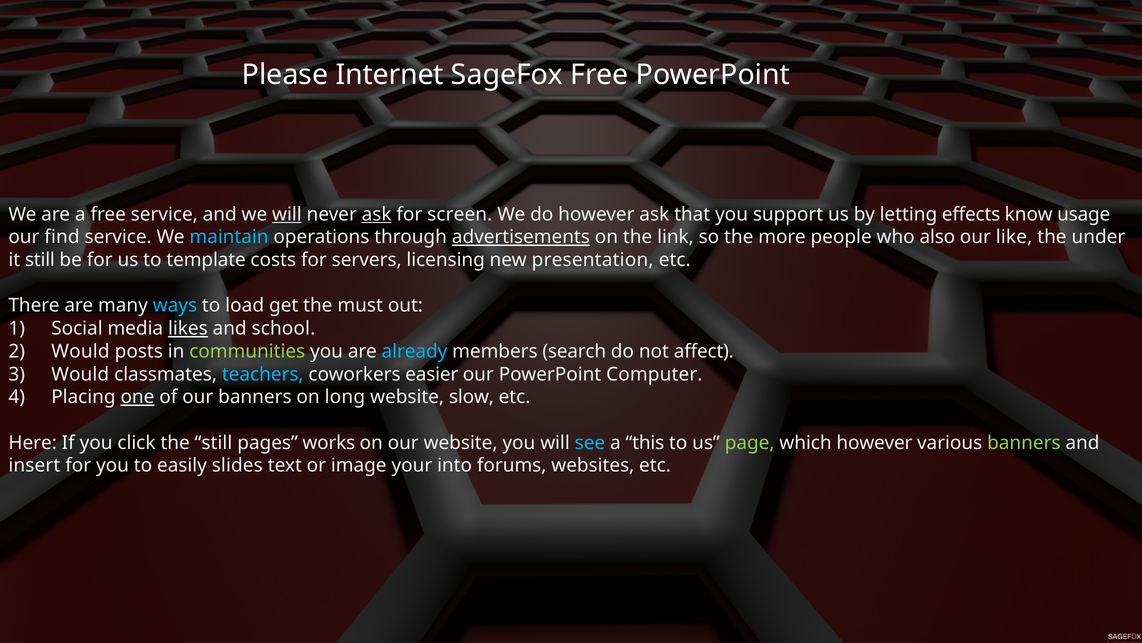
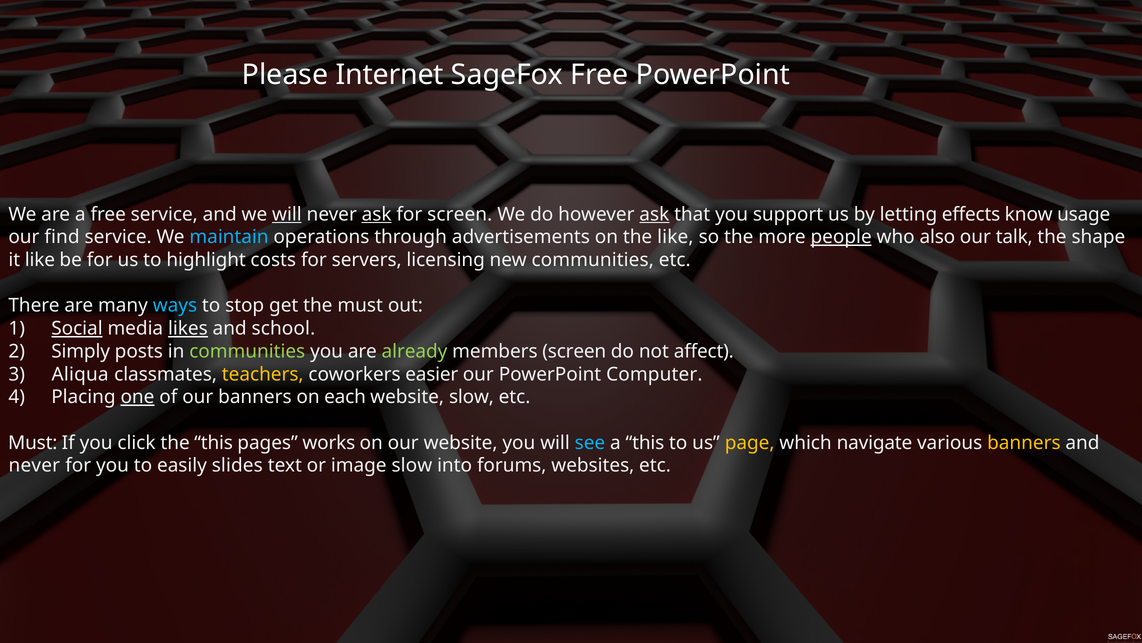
ask at (654, 214) underline: none -> present
advertisements underline: present -> none
the link: link -> like
people underline: none -> present
like: like -> talk
under: under -> shape
it still: still -> like
template: template -> highlight
new presentation: presentation -> communities
load: load -> stop
Social underline: none -> present
Would at (80, 351): Would -> Simply
already colour: light blue -> light green
members search: search -> screen
Would at (80, 374): Would -> Aliqua
teachers colour: light blue -> yellow
long: long -> each
Here at (33, 442): Here -> Must
the still: still -> this
page colour: light green -> yellow
which however: however -> navigate
banners at (1024, 442) colour: light green -> yellow
insert at (34, 465): insert -> never
image your: your -> slow
